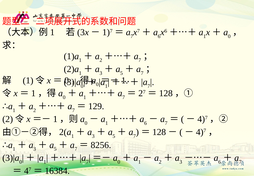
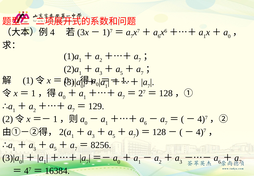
1 at (52, 32): 1 -> 4
